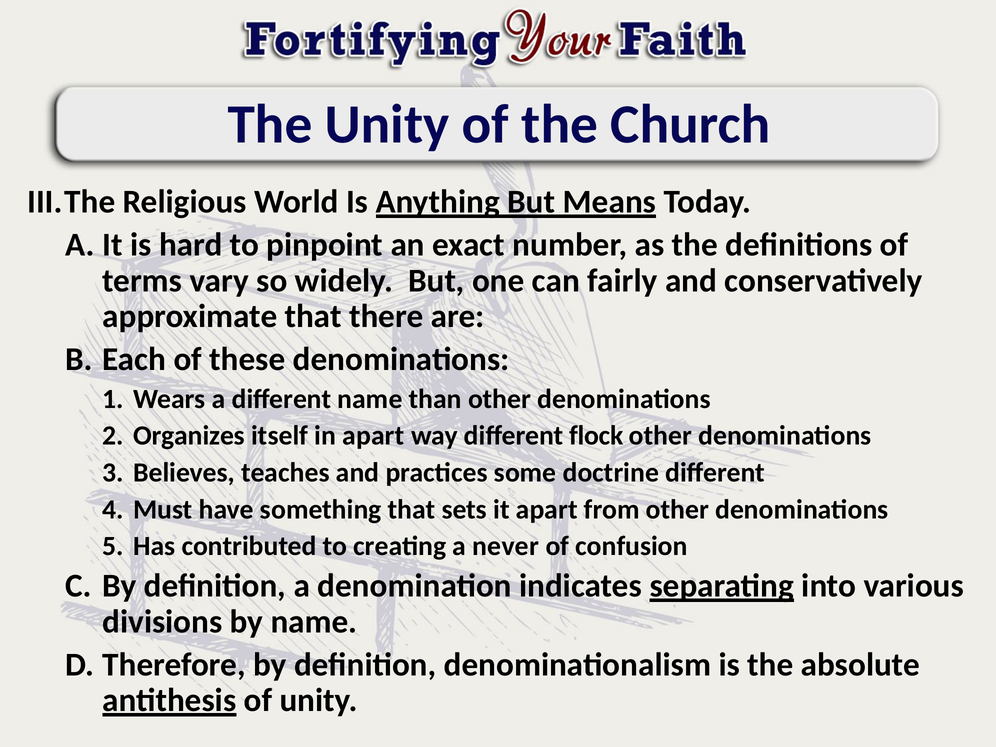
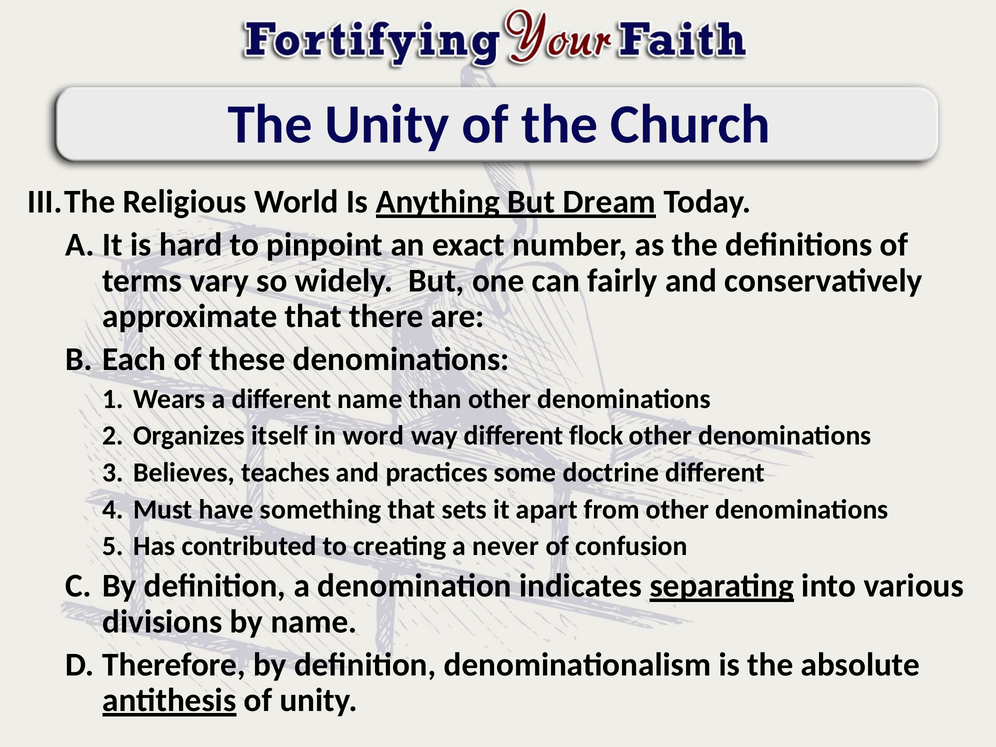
Means: Means -> Dream
in apart: apart -> word
